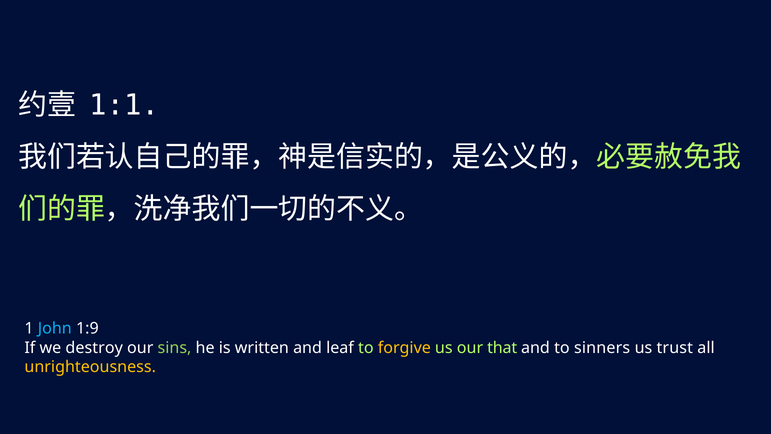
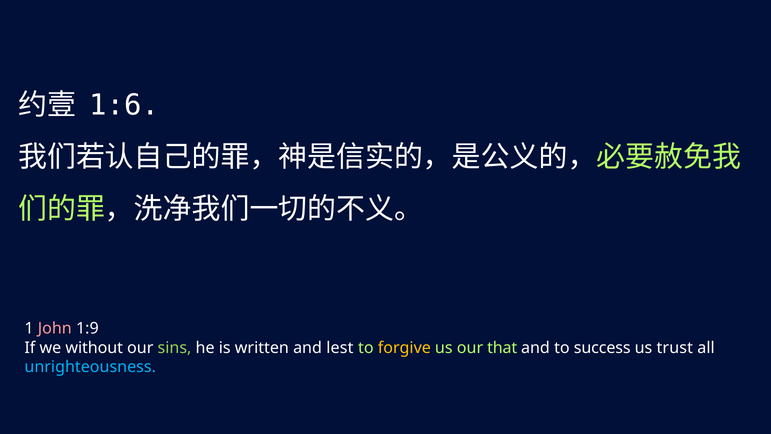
1:1: 1:1 -> 1:6
John colour: light blue -> pink
destroy: destroy -> without
leaf: leaf -> lest
sinners: sinners -> success
unrighteousness colour: yellow -> light blue
